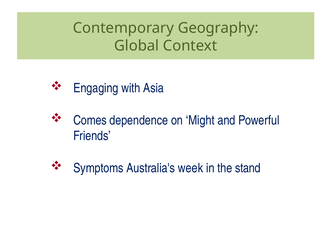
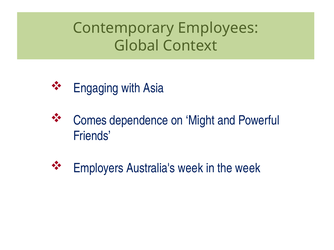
Geography: Geography -> Employees
Symptoms: Symptoms -> Employers
the stand: stand -> week
